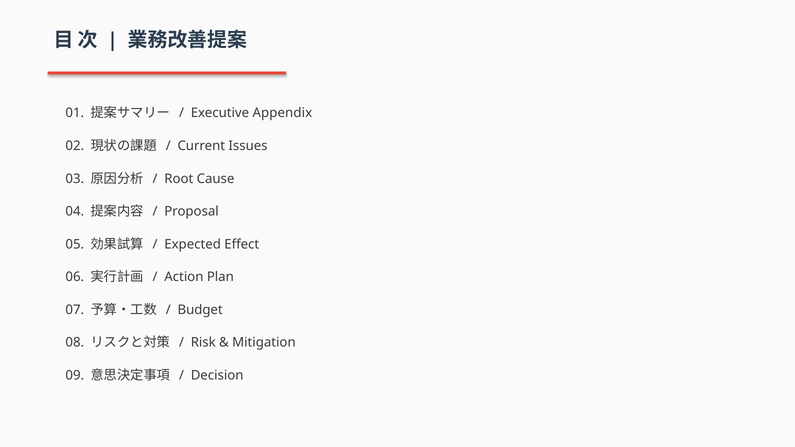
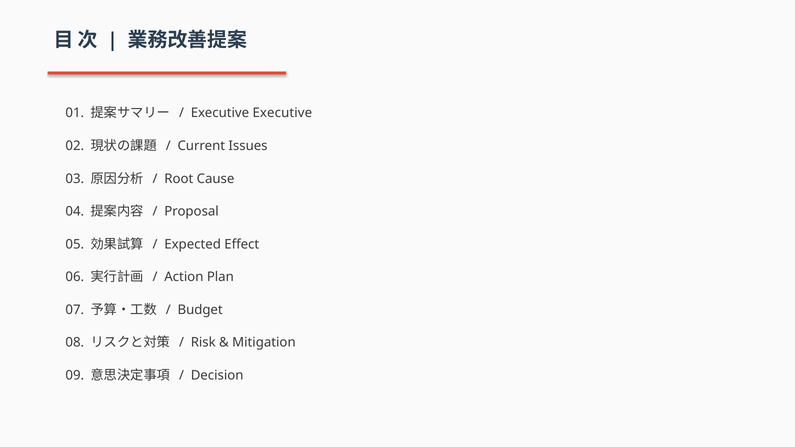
Executive Appendix: Appendix -> Executive
